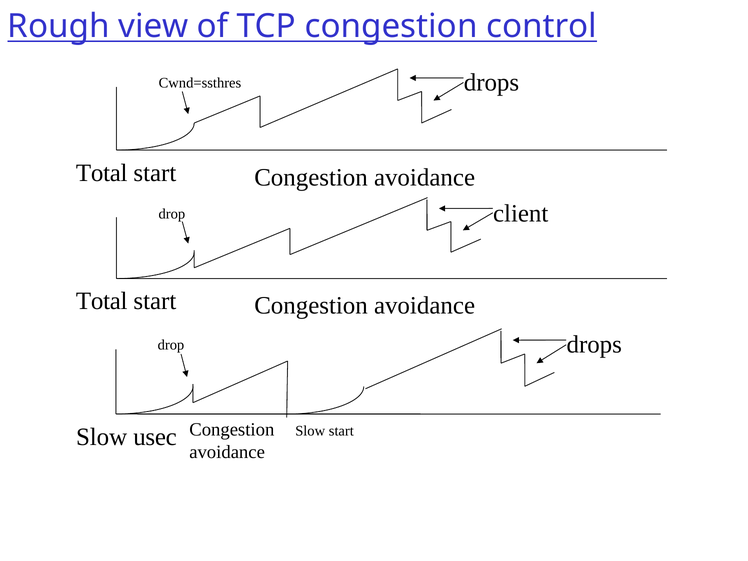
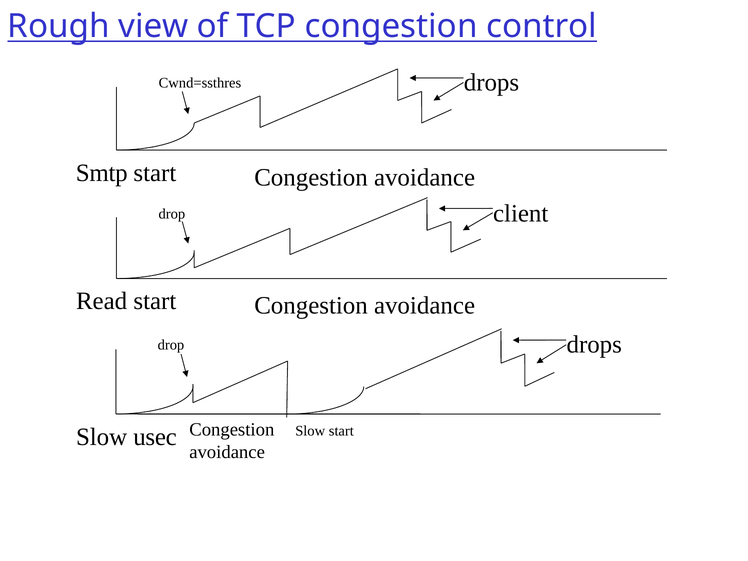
Total at (102, 173): Total -> Smtp
Total at (102, 301): Total -> Read
